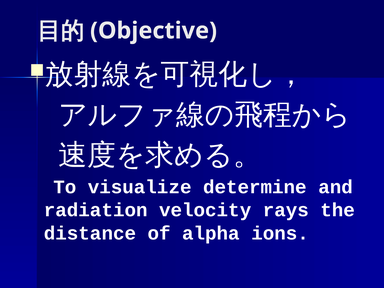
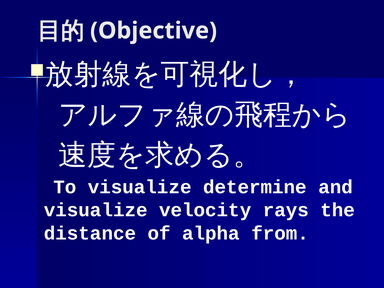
radiation at (96, 210): radiation -> visualize
ions: ions -> from
